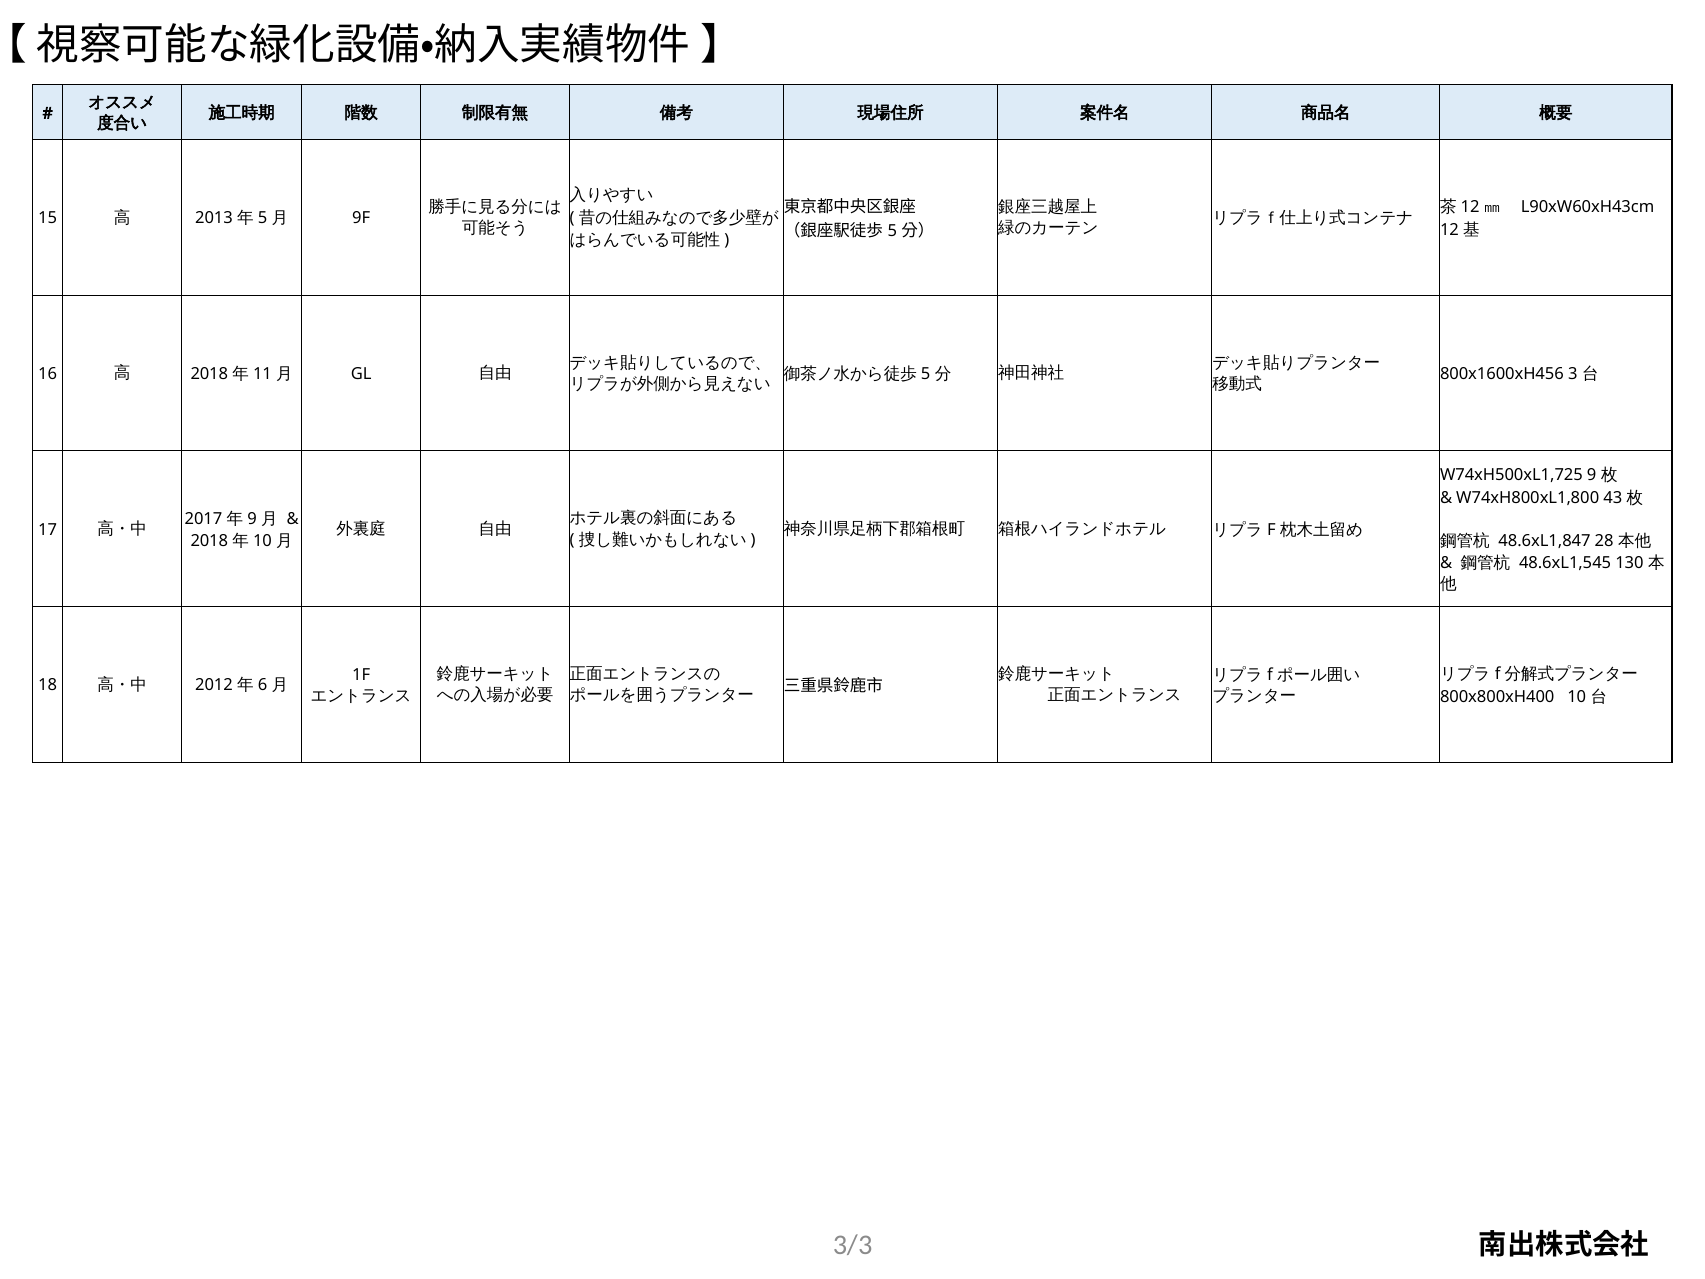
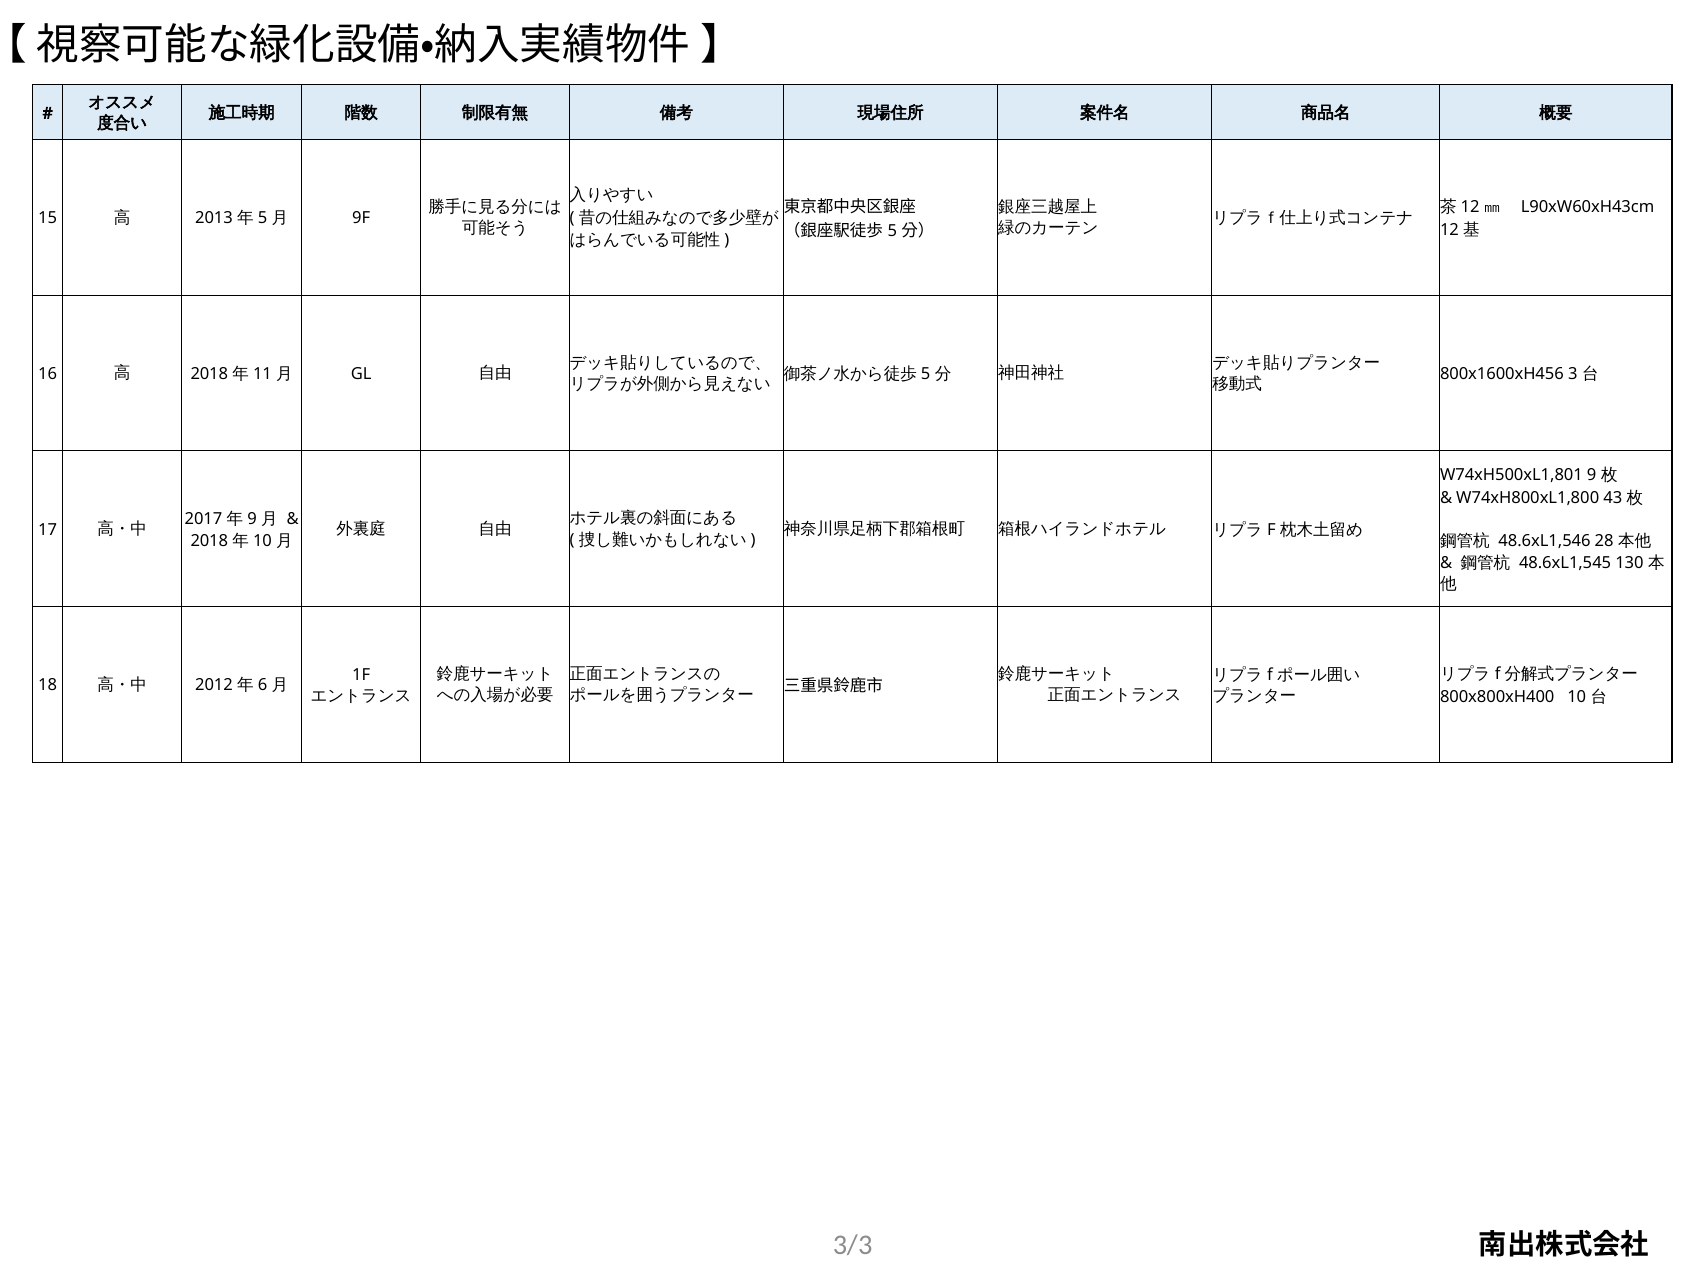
W74xH500xL1,725: W74xH500xL1,725 -> W74xH500xL1,801
48.6xL1,847: 48.6xL1,847 -> 48.6xL1,546
